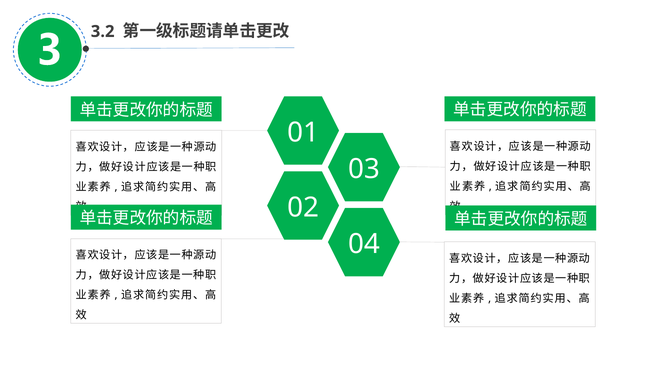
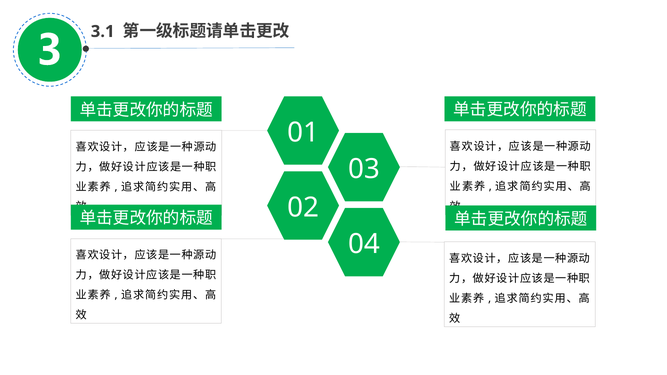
3.2: 3.2 -> 3.1
